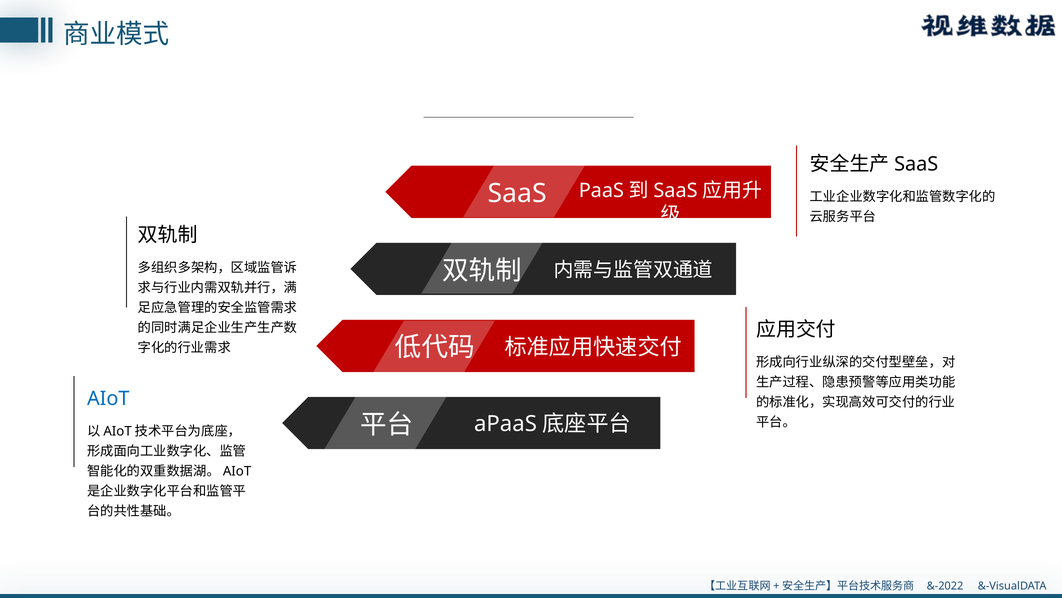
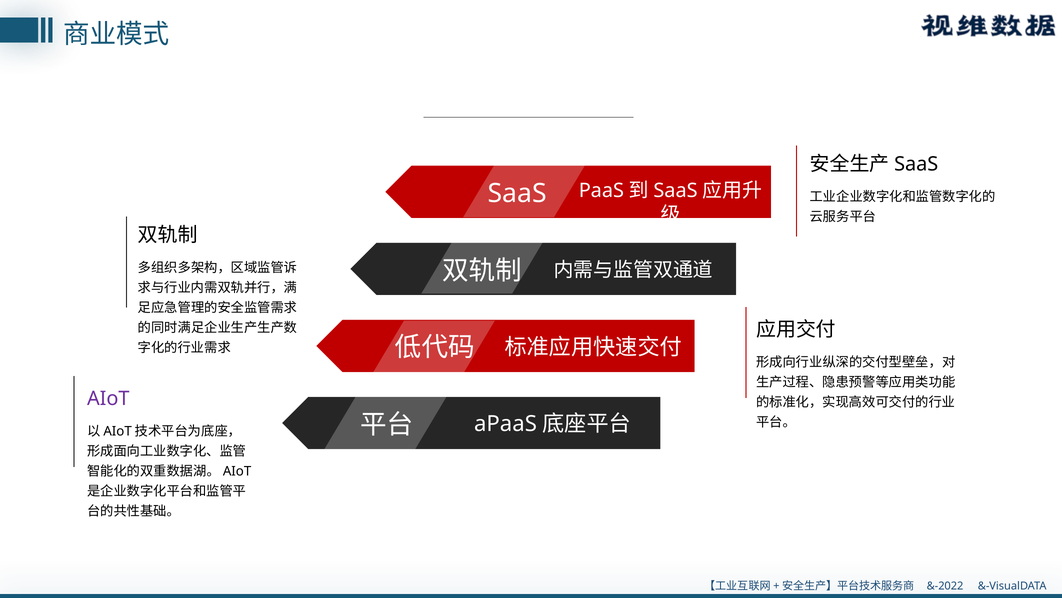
AIoT colour: blue -> purple
